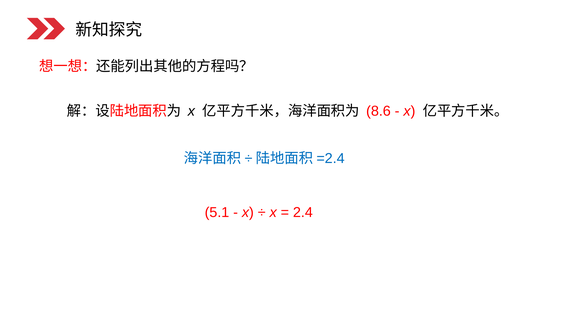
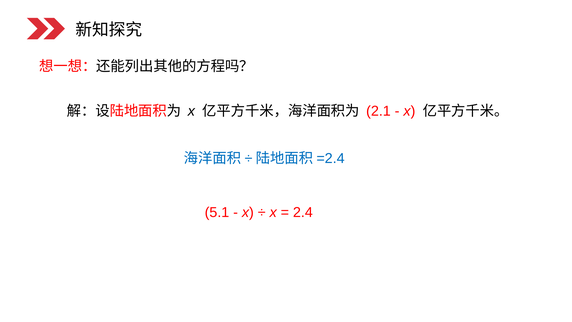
8.6: 8.6 -> 2.1
